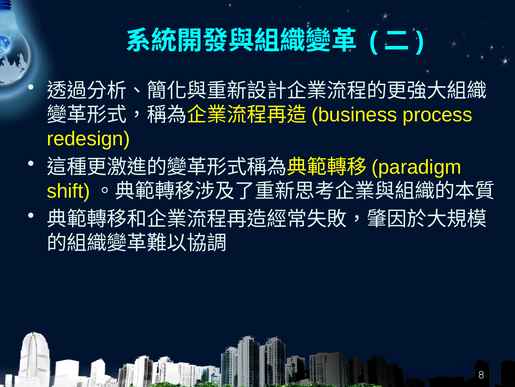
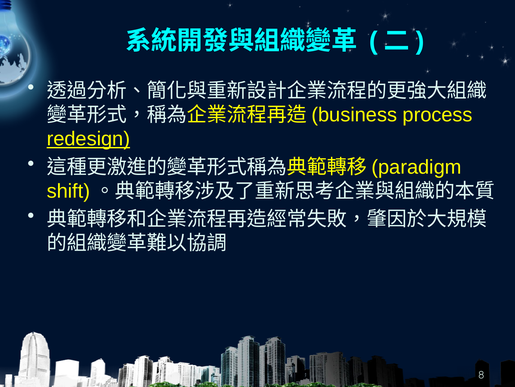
redesign underline: none -> present
